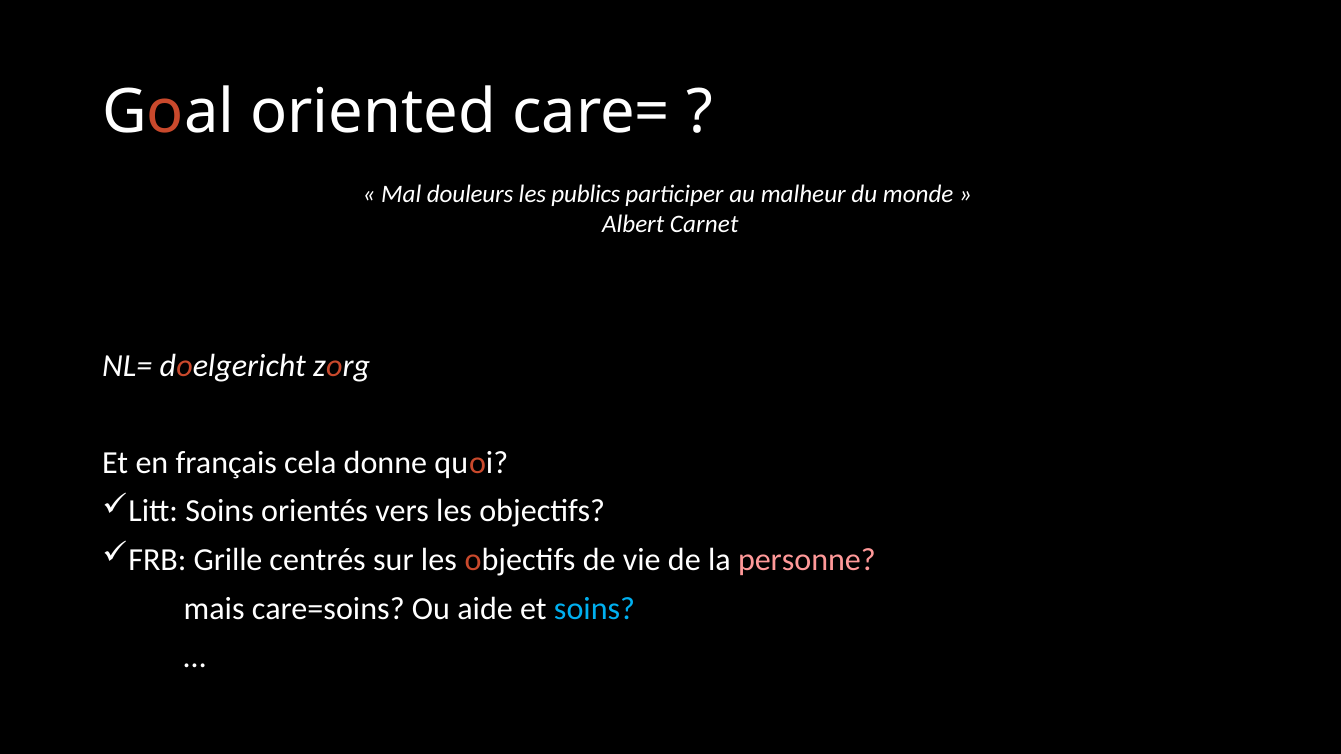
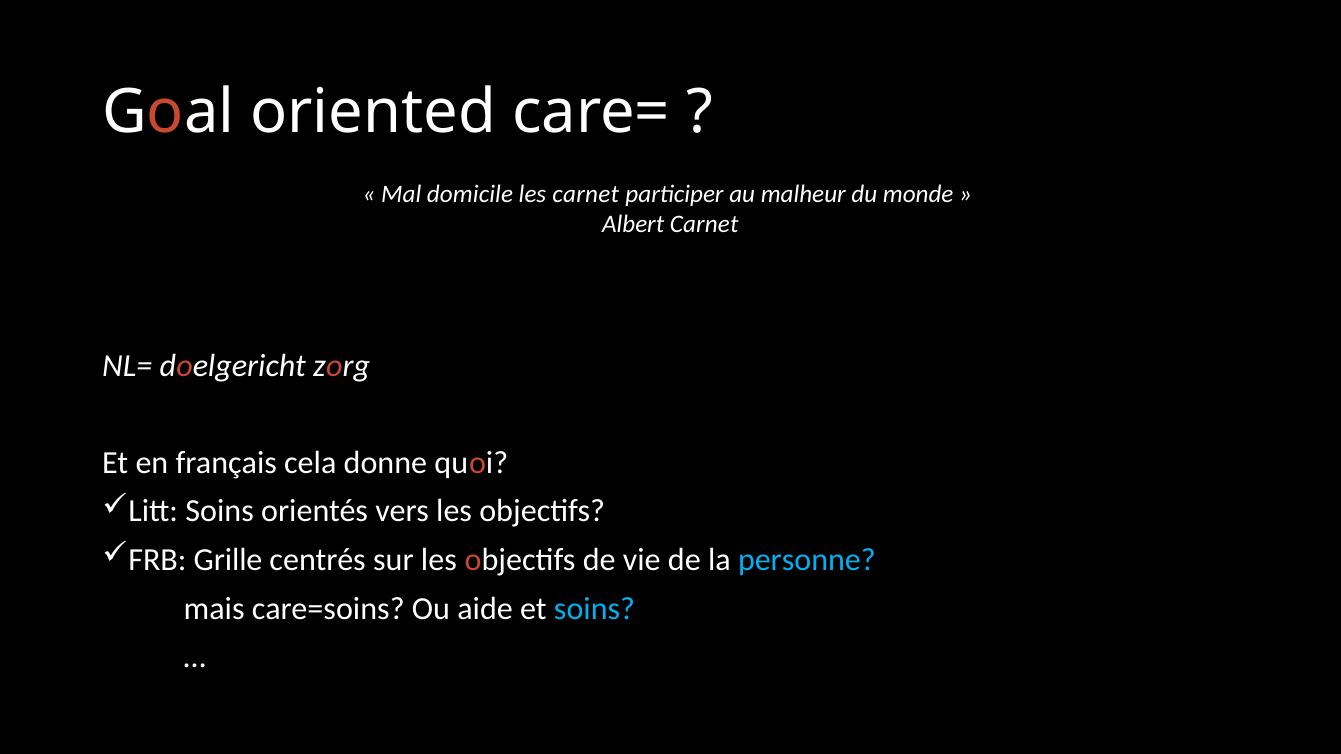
douleurs: douleurs -> domicile
les publics: publics -> carnet
personne colour: pink -> light blue
